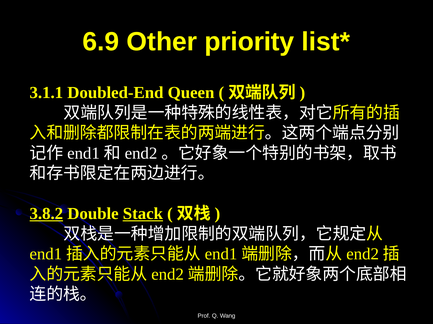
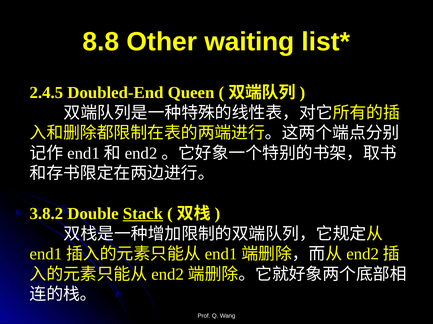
6.9: 6.9 -> 8.8
priority: priority -> waiting
3.1.1: 3.1.1 -> 2.4.5
3.8.2 underline: present -> none
